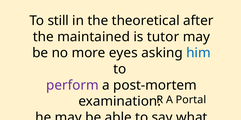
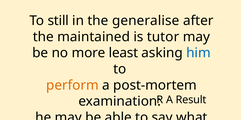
theoretical: theoretical -> generalise
eyes: eyes -> least
perform colour: purple -> orange
Portal: Portal -> Result
